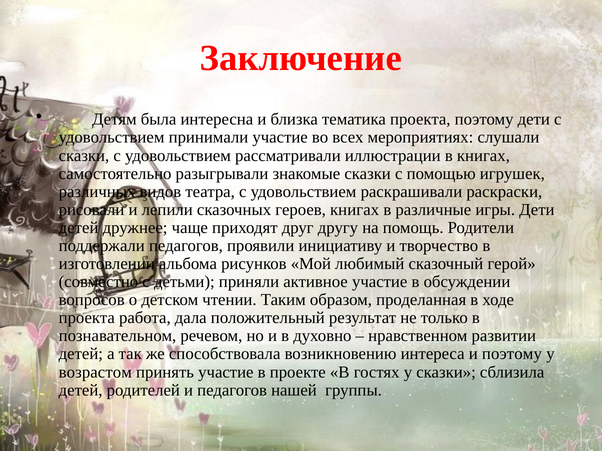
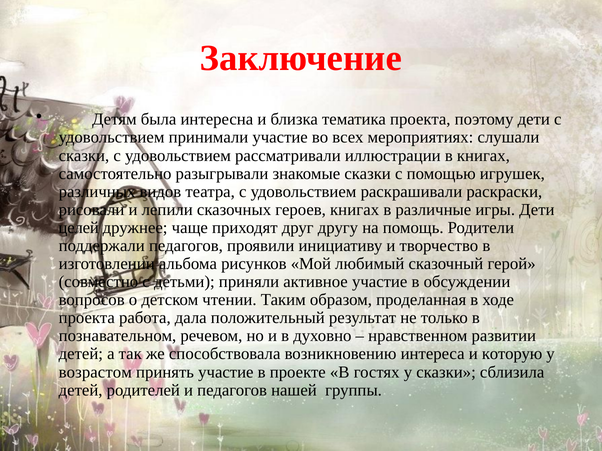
детей at (79, 228): детей -> целей
и поэтому: поэтому -> которую
